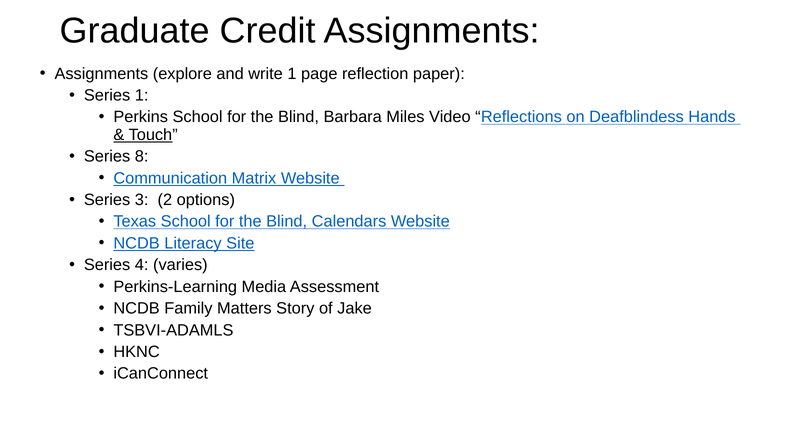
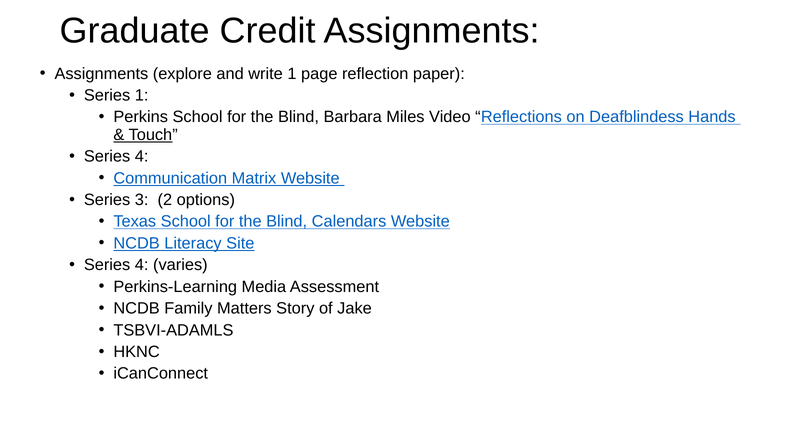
8 at (142, 157): 8 -> 4
